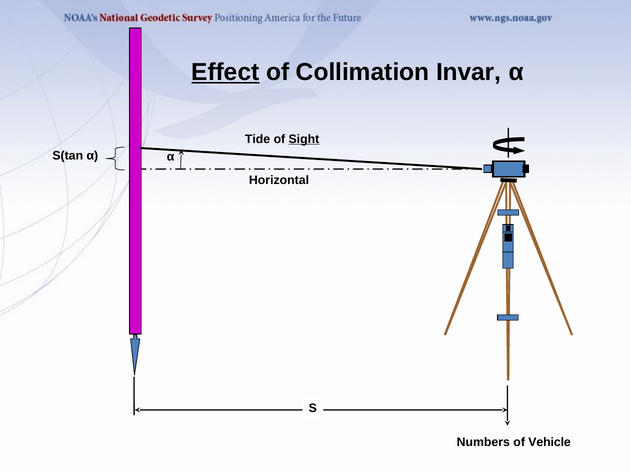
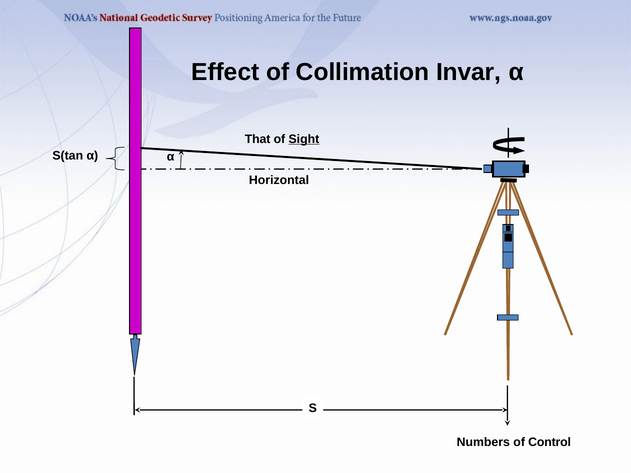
Effect underline: present -> none
Tide: Tide -> That
Vehicle: Vehicle -> Control
